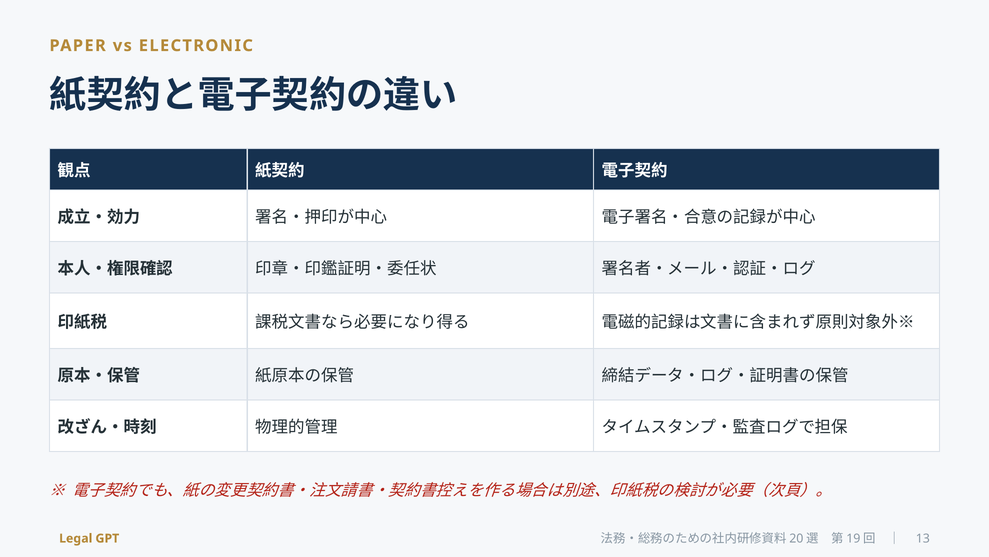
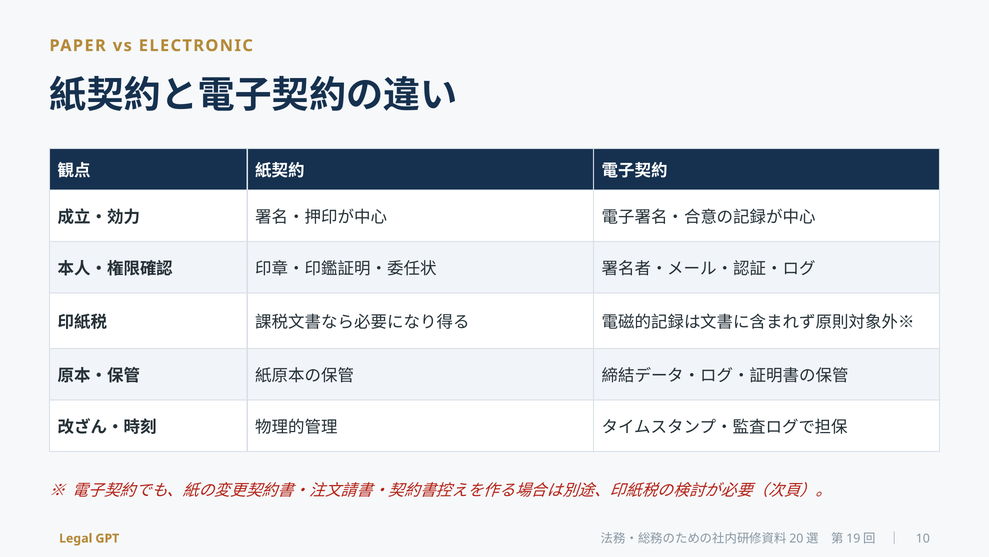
13: 13 -> 10
